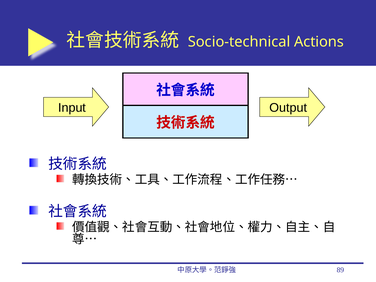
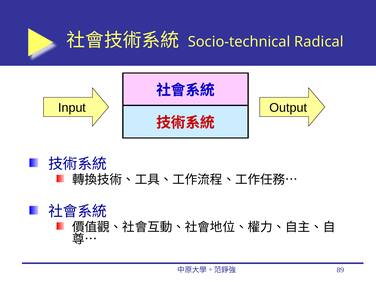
Actions: Actions -> Radical
